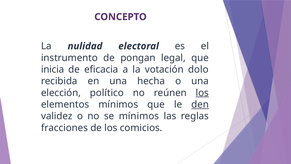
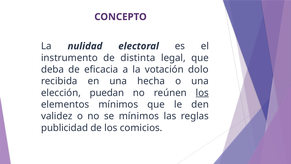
pongan: pongan -> distinta
inicia: inicia -> deba
político: político -> puedan
den underline: present -> none
fracciones: fracciones -> publicidad
